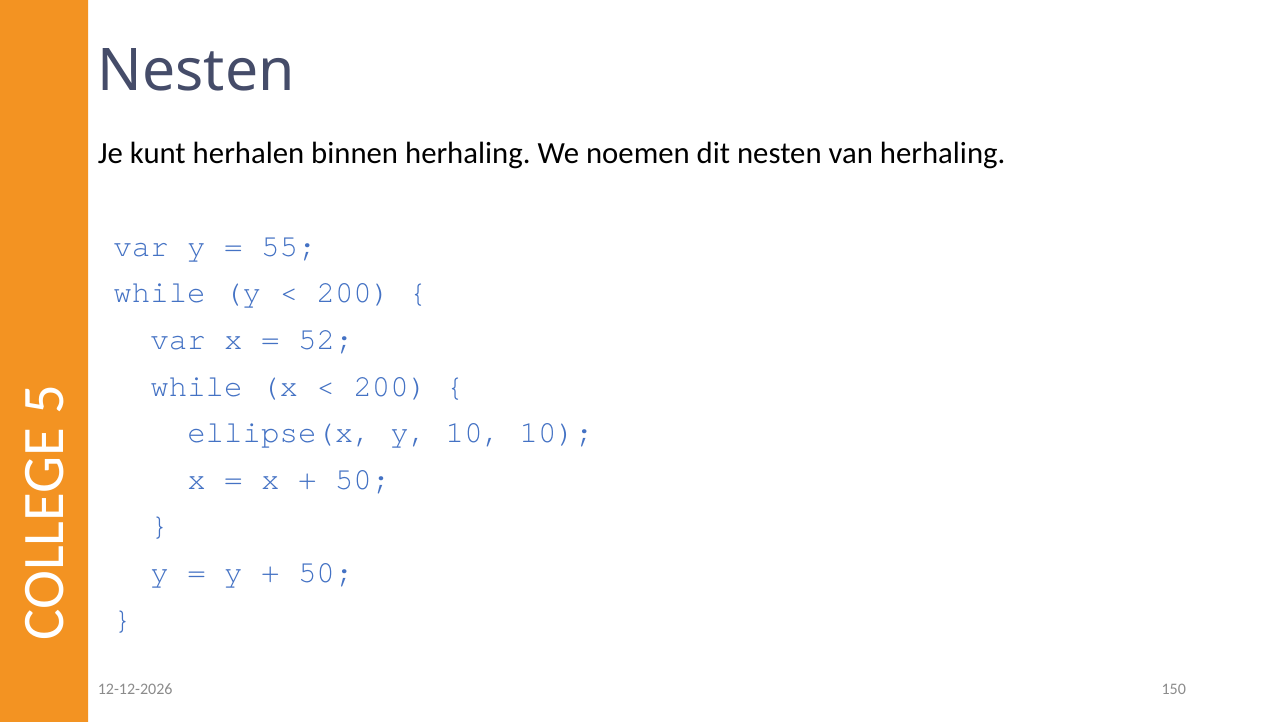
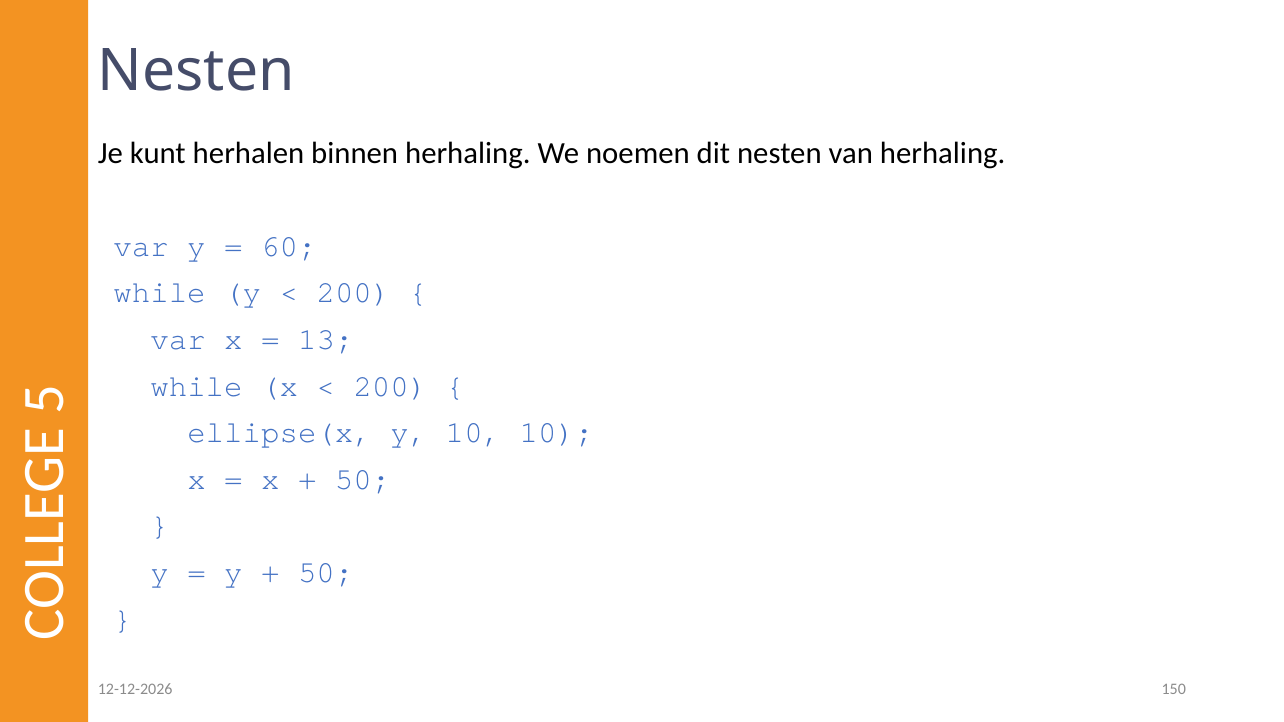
55: 55 -> 60
52: 52 -> 13
